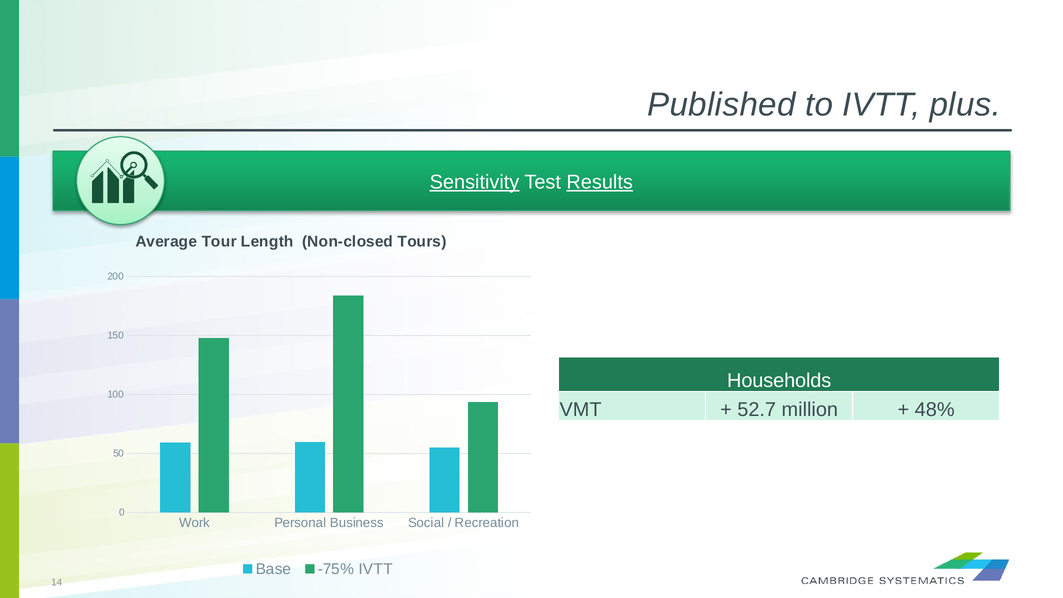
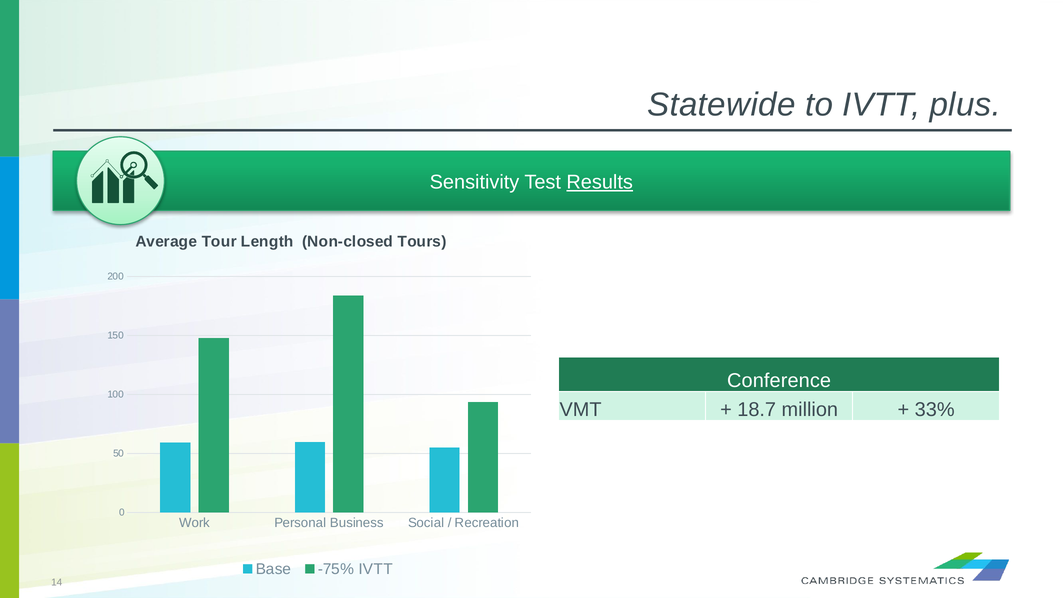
Published: Published -> Statewide
Sensitivity underline: present -> none
Households: Households -> Conference
52.7: 52.7 -> 18.7
48%: 48% -> 33%
